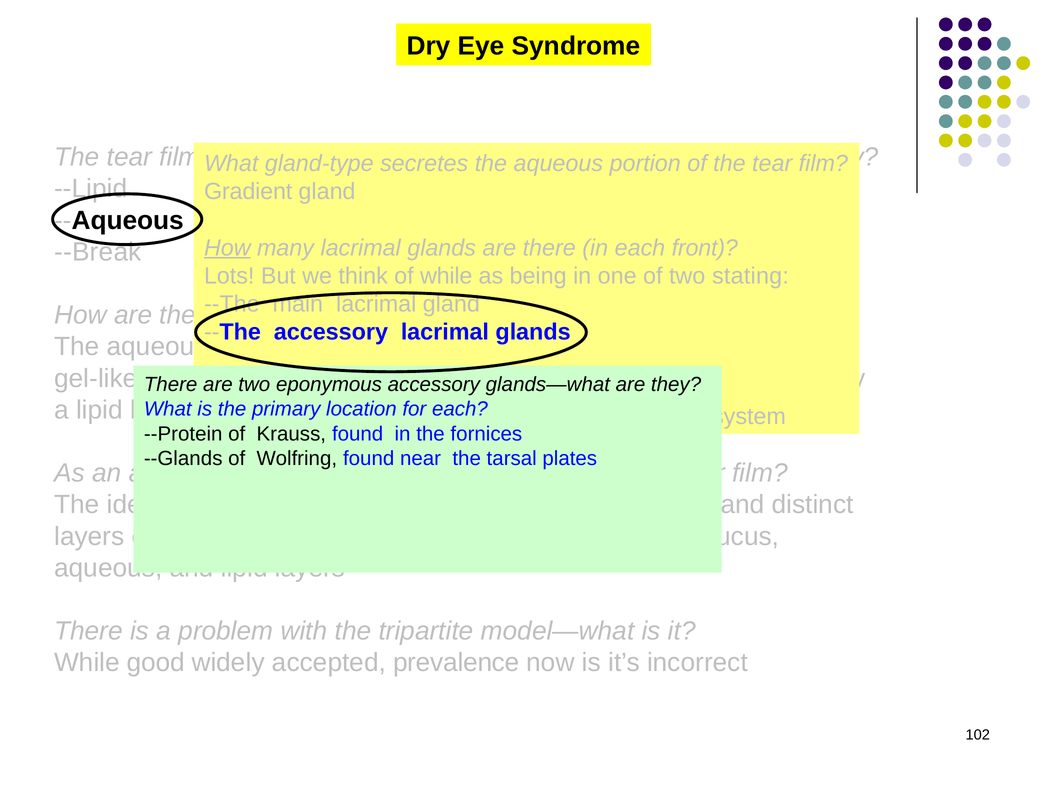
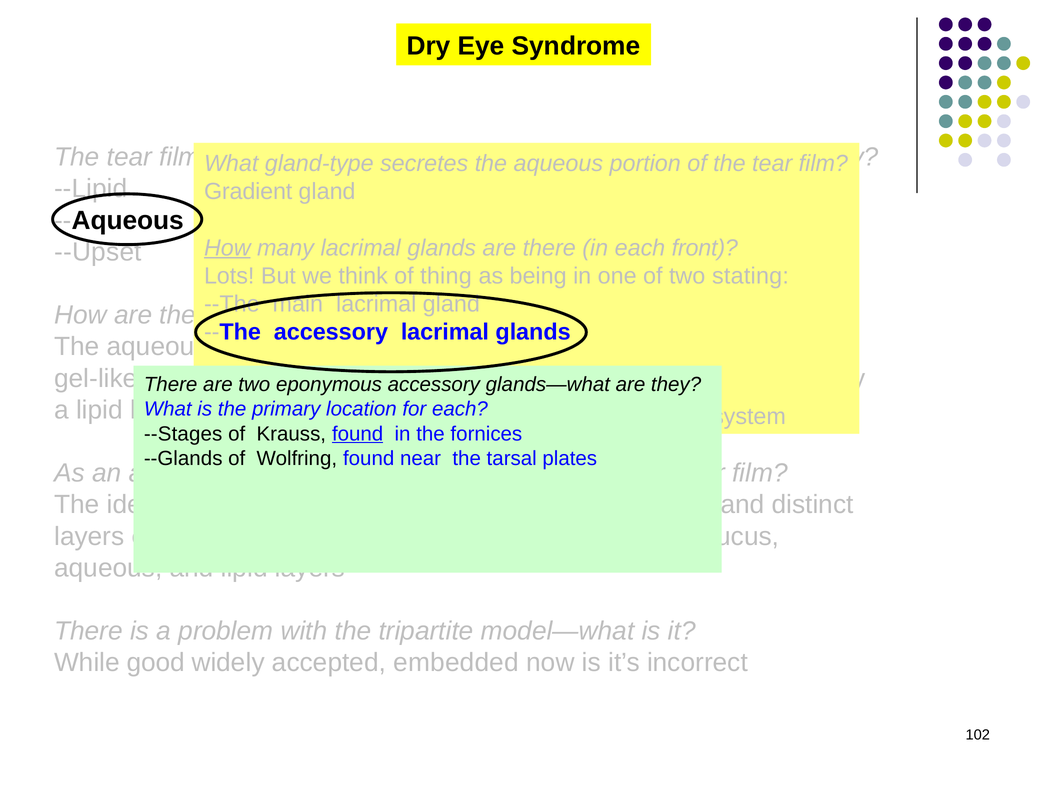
--Break: --Break -> --Upset
of while: while -> thing
--Protein: --Protein -> --Stages
found at (358, 434) underline: none -> present
prevalence: prevalence -> embedded
